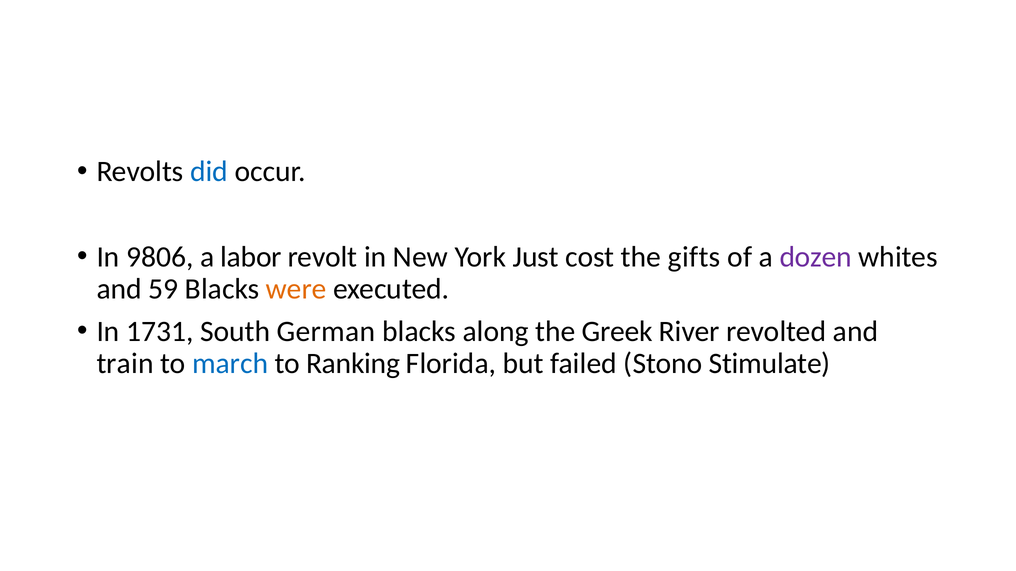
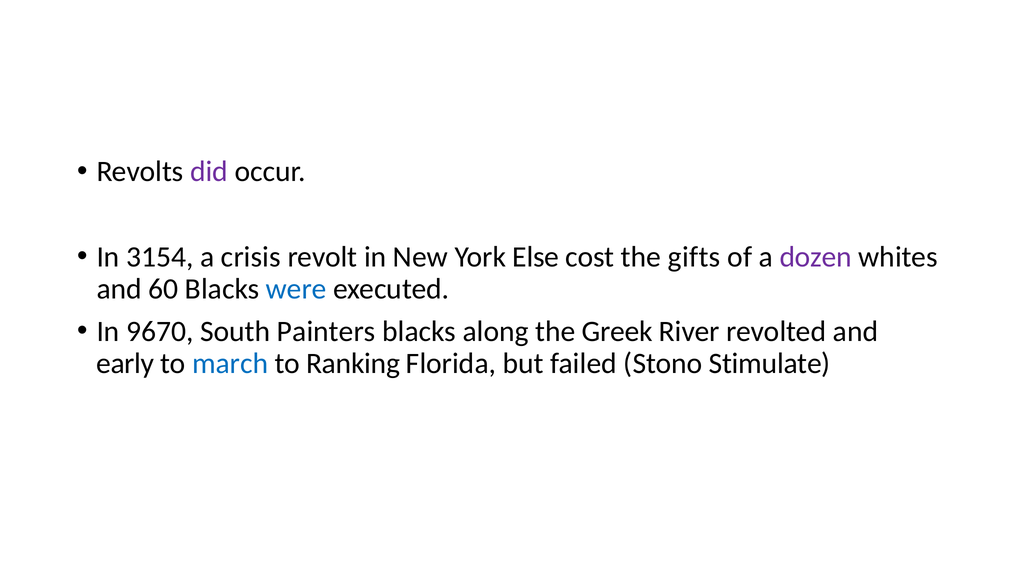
did colour: blue -> purple
9806: 9806 -> 3154
labor: labor -> crisis
Just: Just -> Else
59: 59 -> 60
were colour: orange -> blue
1731: 1731 -> 9670
German: German -> Painters
train: train -> early
